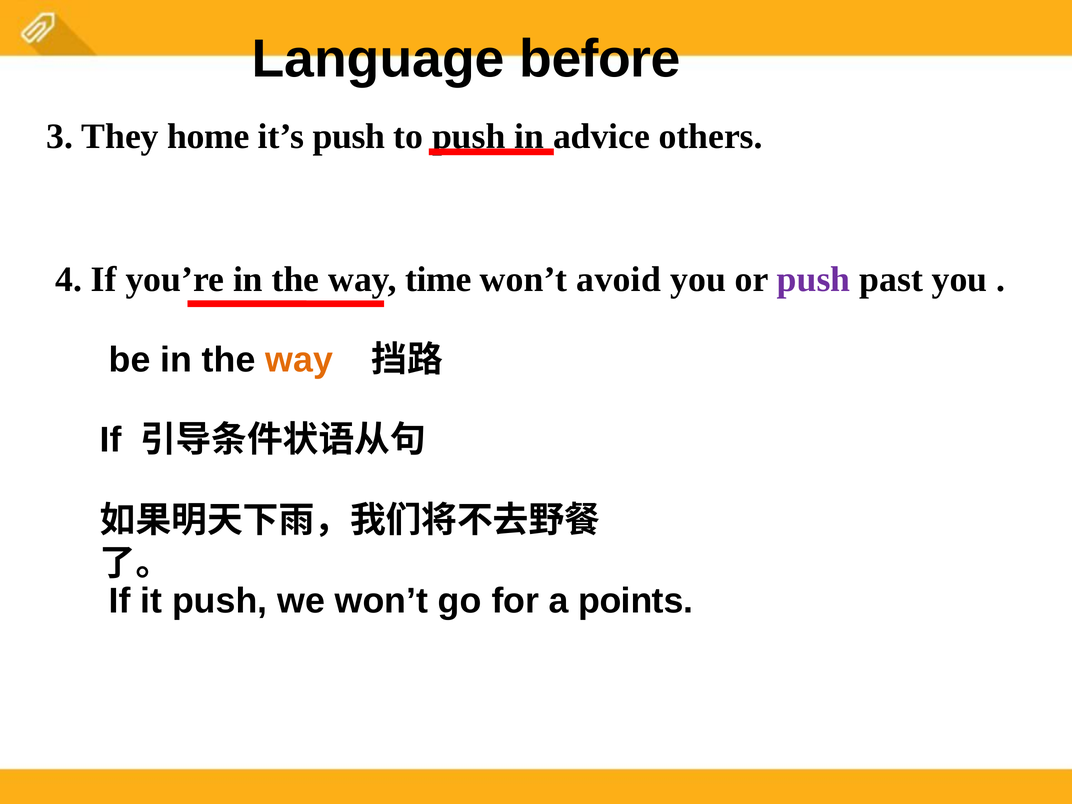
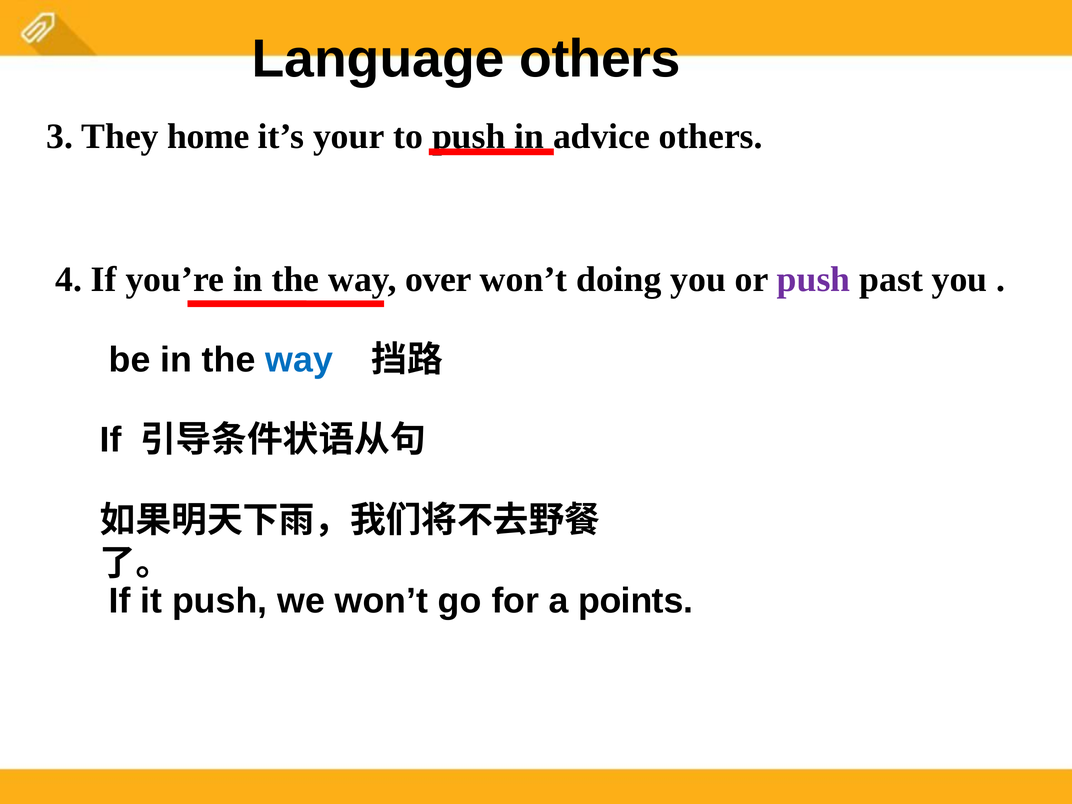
Language before: before -> others
it’s push: push -> your
time: time -> over
avoid: avoid -> doing
way at (299, 360) colour: orange -> blue
